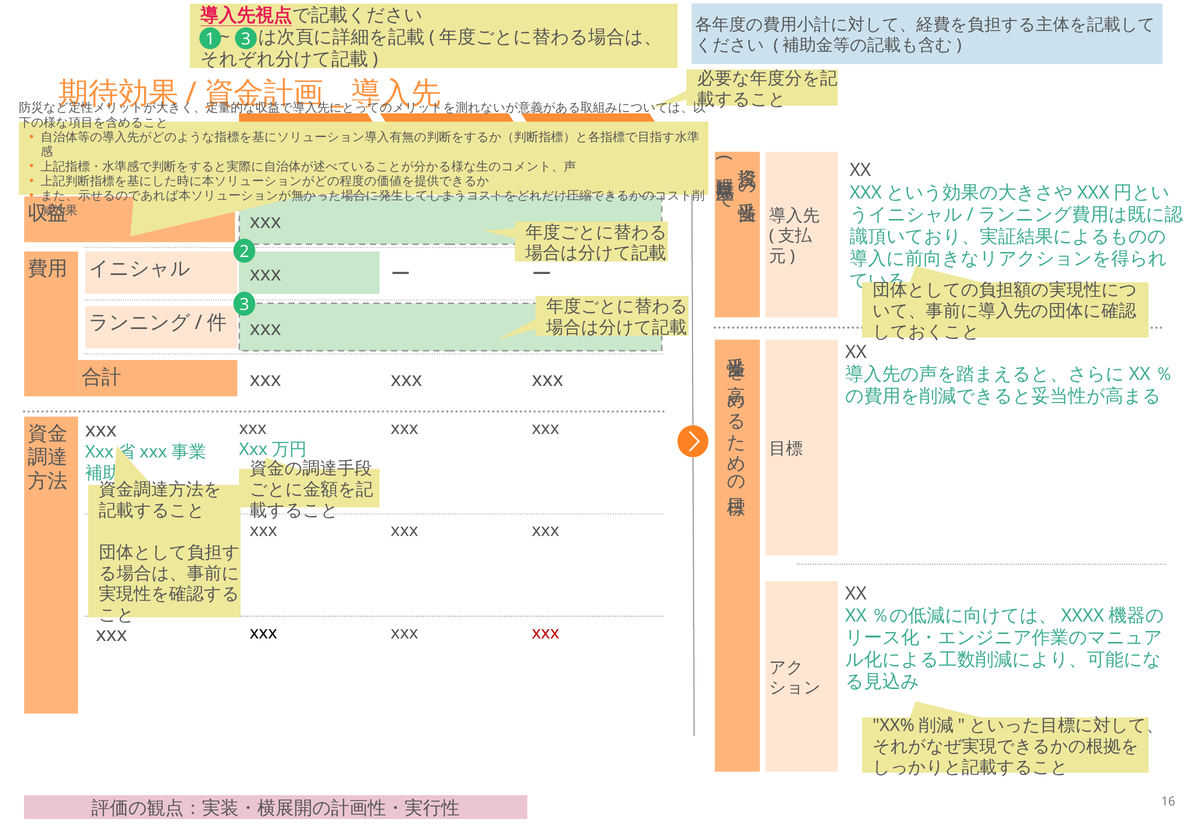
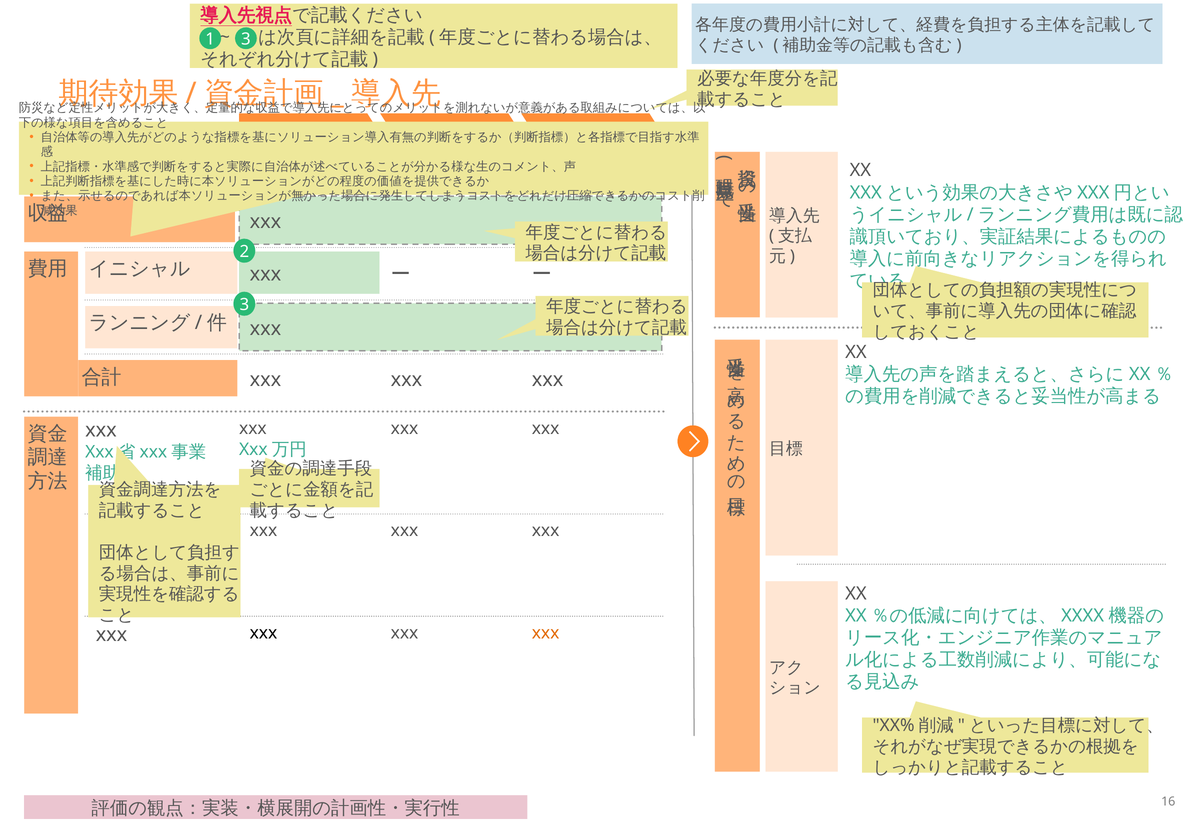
xxx at (546, 633) colour: red -> orange
